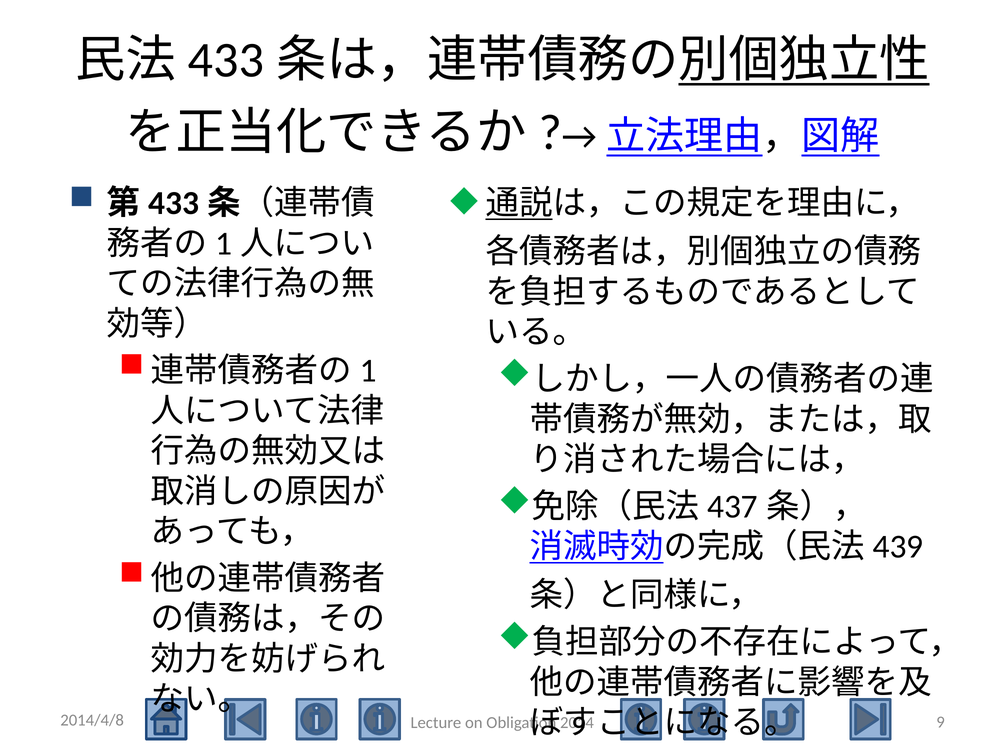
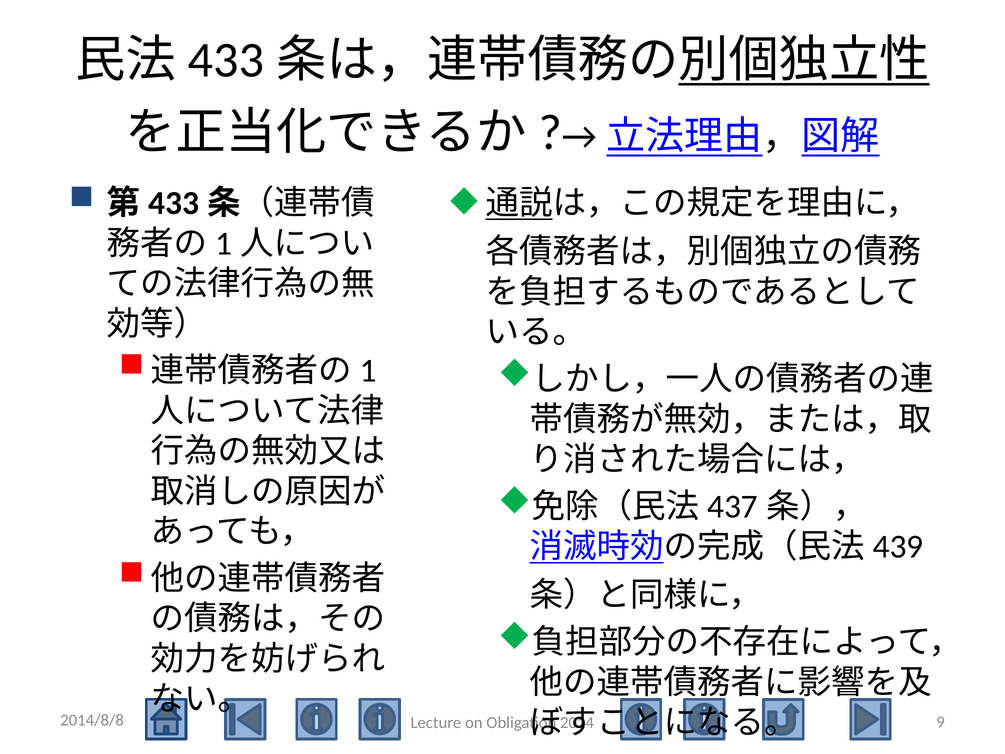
2014/4/8: 2014/4/8 -> 2014/8/8
